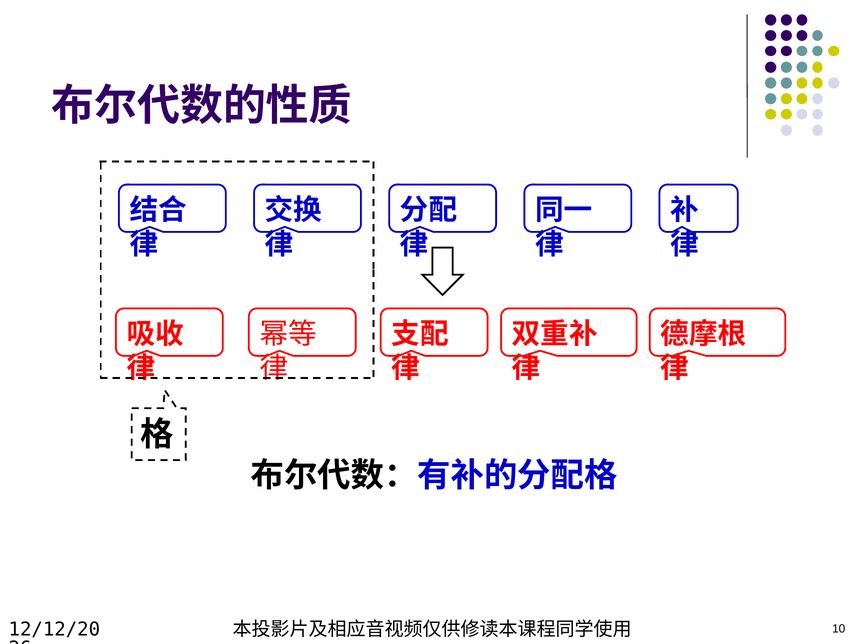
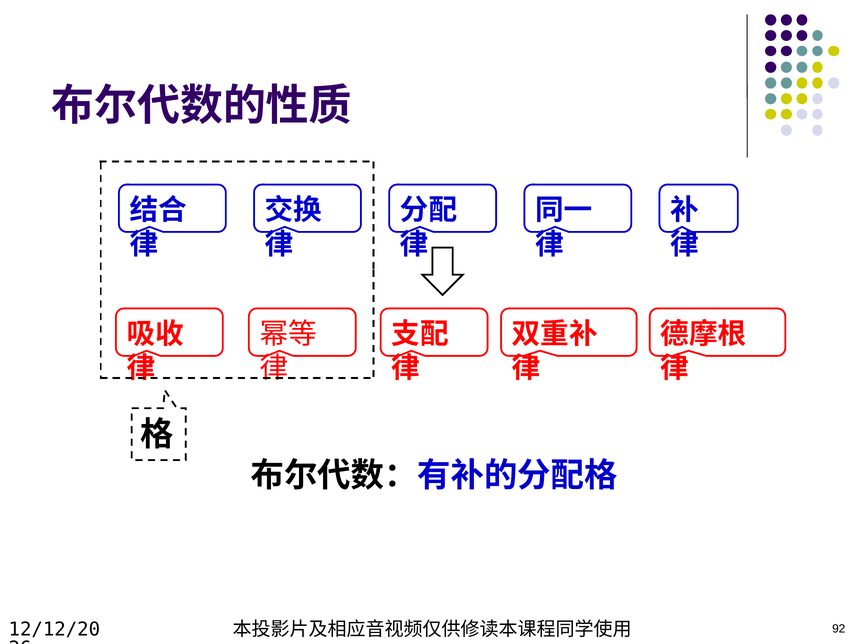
10: 10 -> 92
